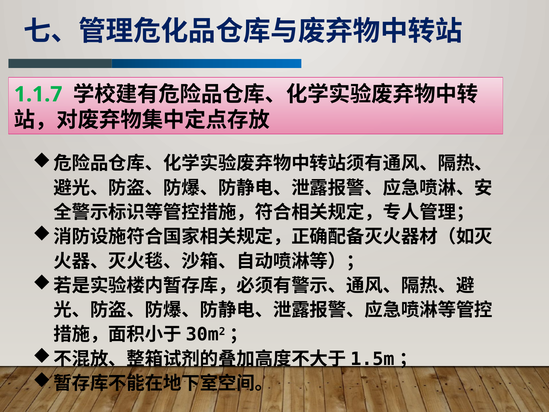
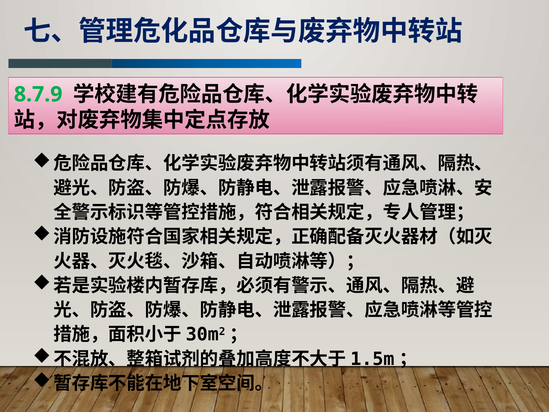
1.1.7: 1.1.7 -> 8.7.9
